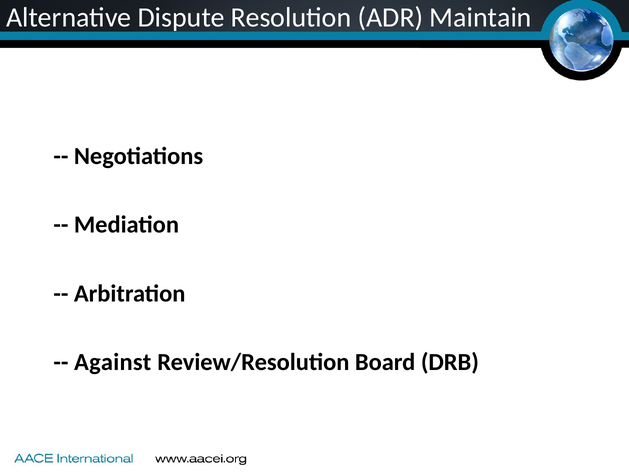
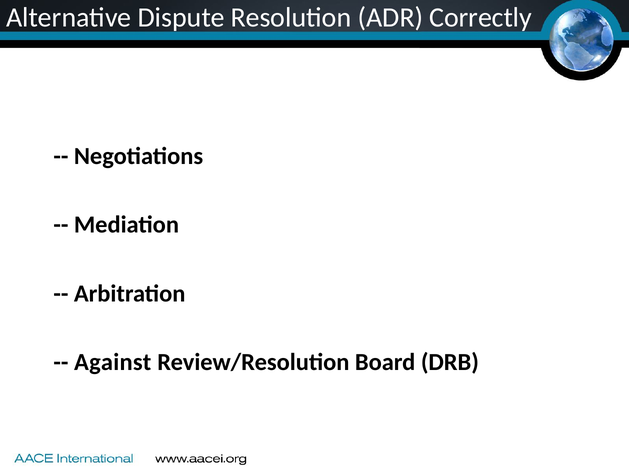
Maintain: Maintain -> Correctly
